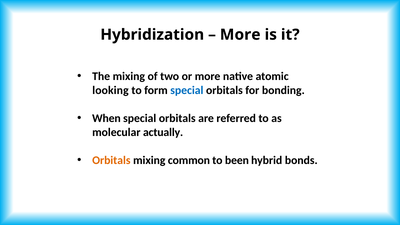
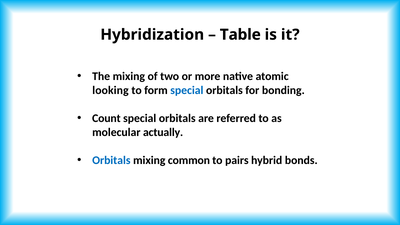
More at (240, 35): More -> Table
When: When -> Count
Orbitals at (111, 160) colour: orange -> blue
been: been -> pairs
